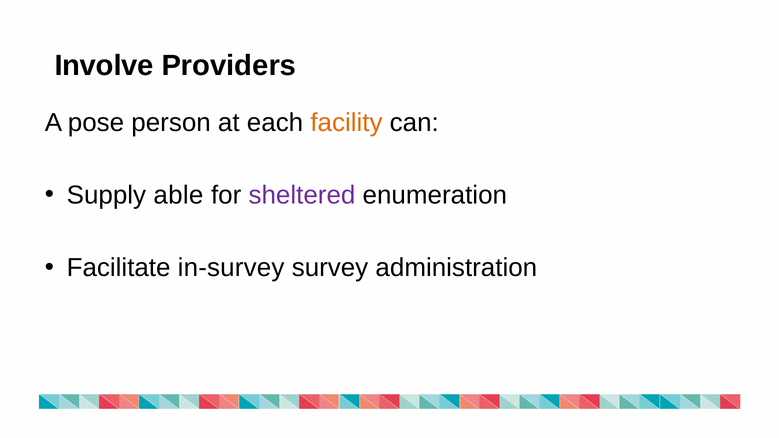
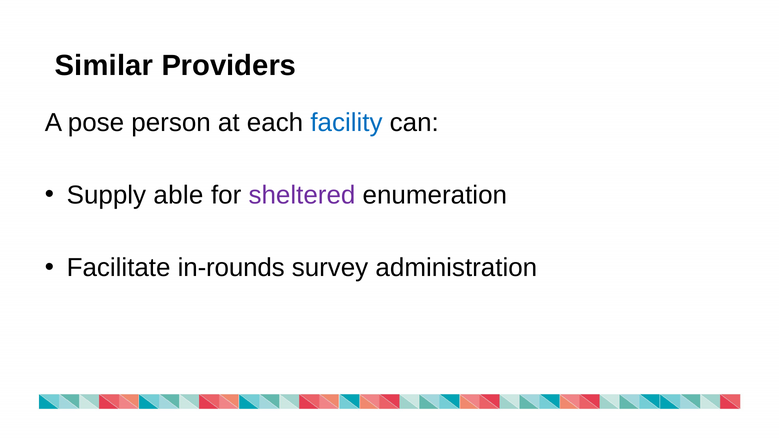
Involve: Involve -> Similar
facility colour: orange -> blue
in-survey: in-survey -> in-rounds
